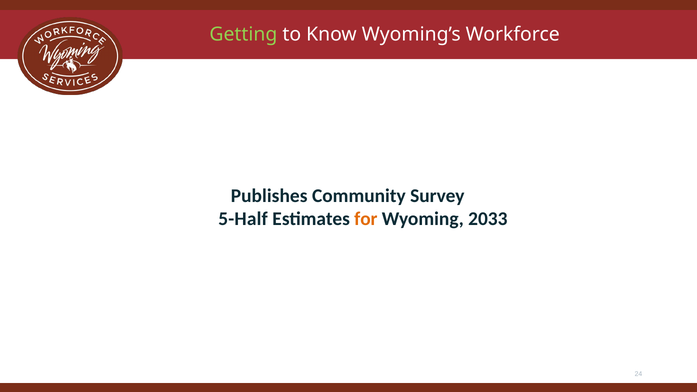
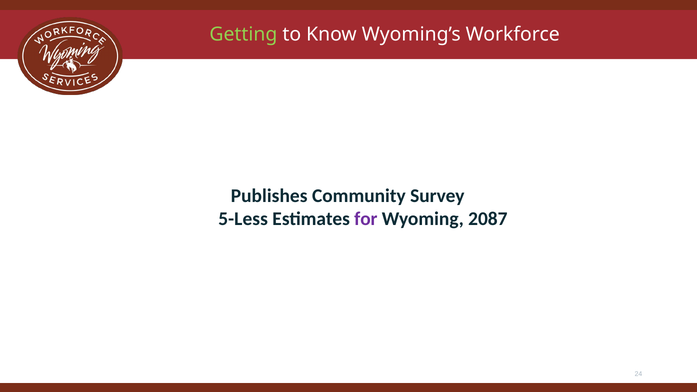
5-Half: 5-Half -> 5-Less
for colour: orange -> purple
2033: 2033 -> 2087
